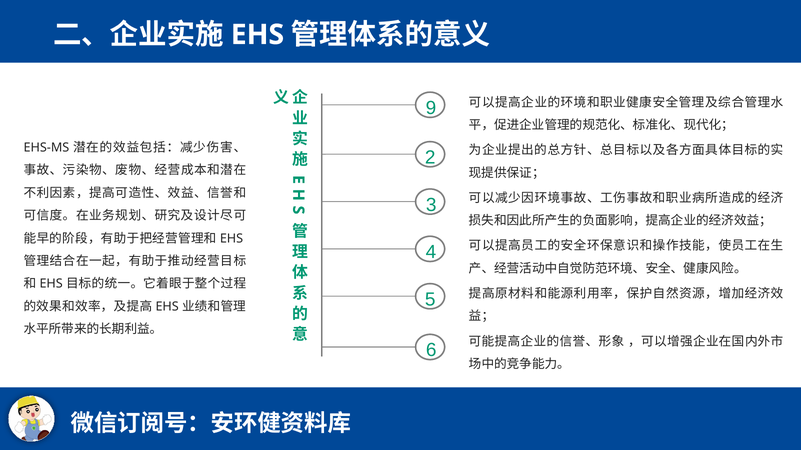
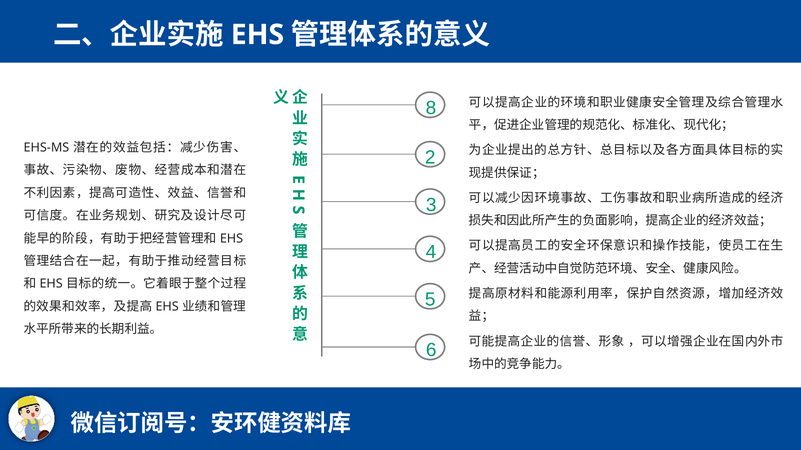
9: 9 -> 8
